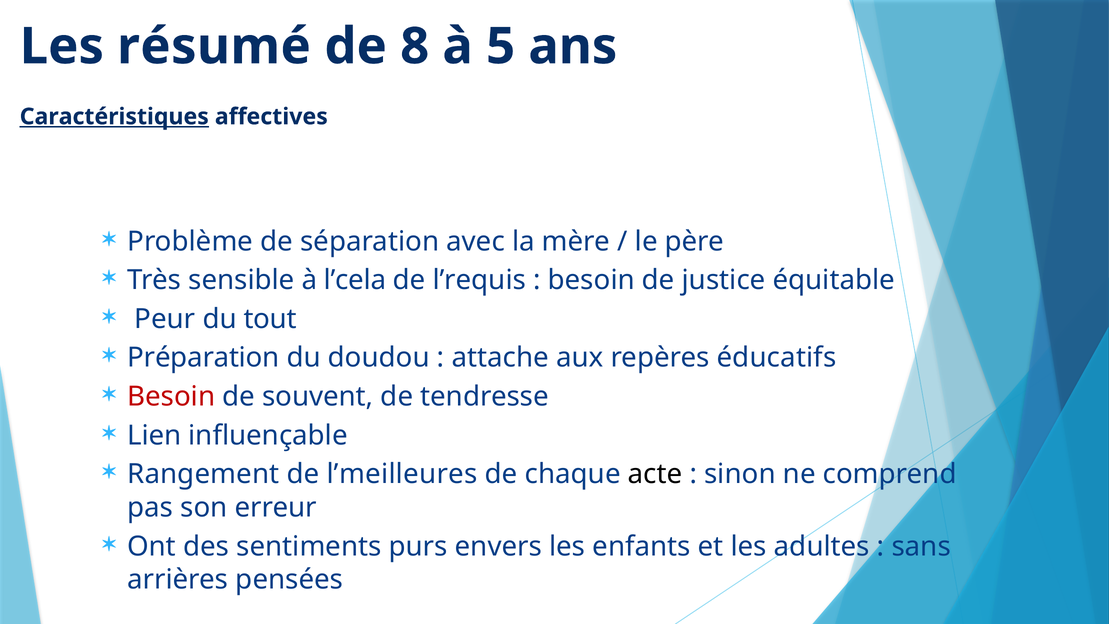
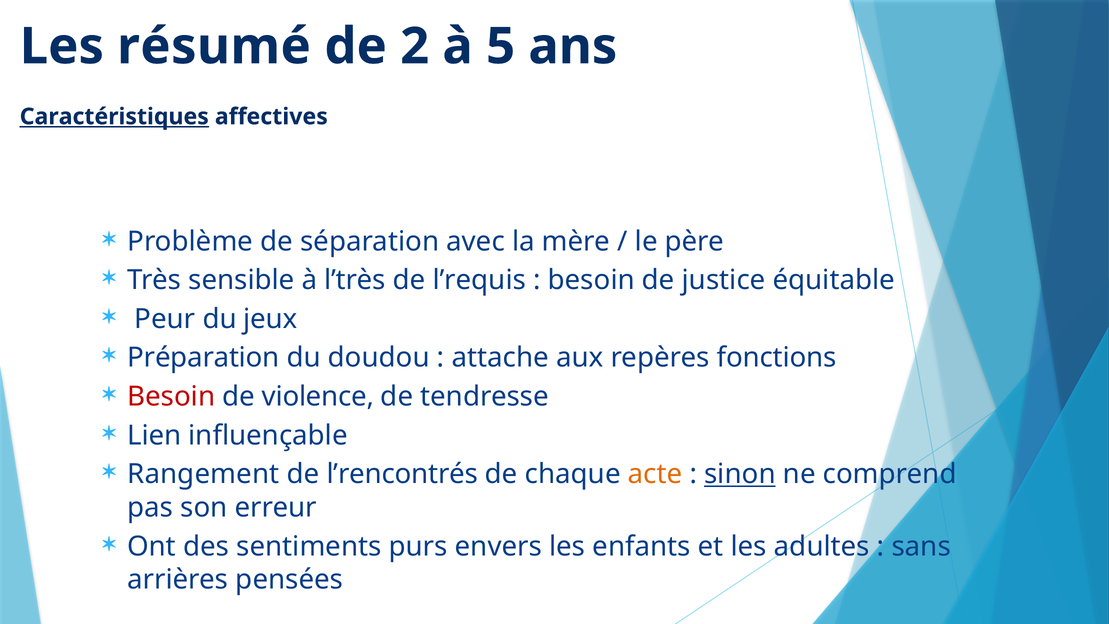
8: 8 -> 2
l’cela: l’cela -> l’très
tout: tout -> jeux
éducatifs: éducatifs -> fonctions
souvent: souvent -> violence
l’meilleures: l’meilleures -> l’rencontrés
acte colour: black -> orange
sinon underline: none -> present
